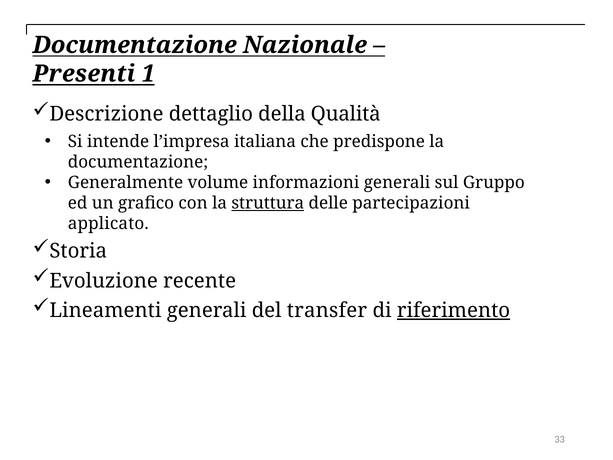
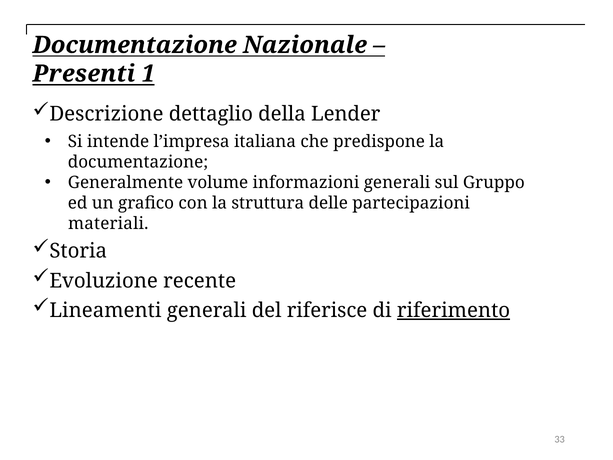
Qualità: Qualità -> Lender
struttura underline: present -> none
applicato: applicato -> materiali
transfer: transfer -> riferisce
